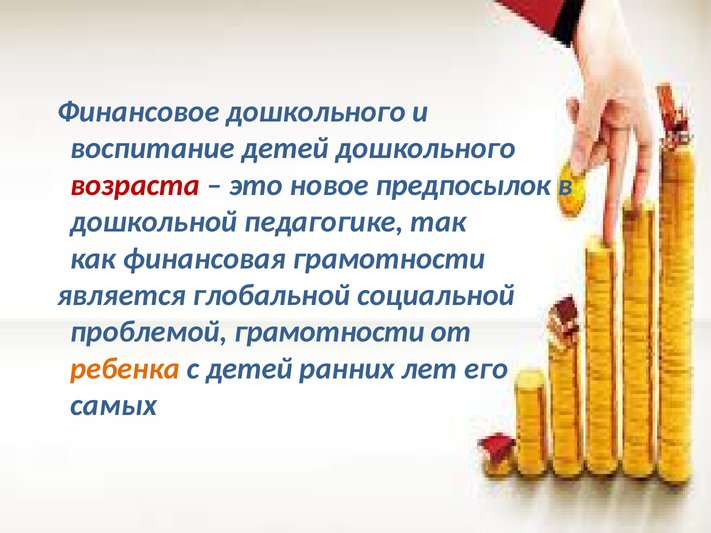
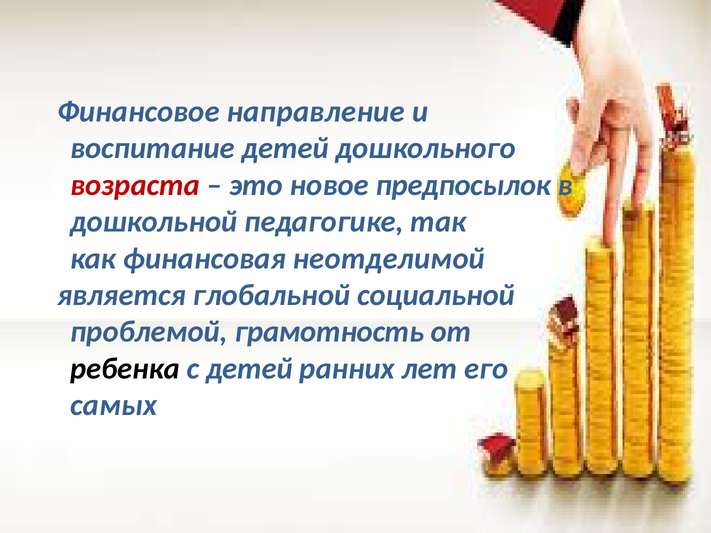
Финансовое дошкольного: дошкольного -> направление
финансовая грамотности: грамотности -> неотделимой
проблемой грамотности: грамотности -> грамотность
ребенка colour: orange -> black
